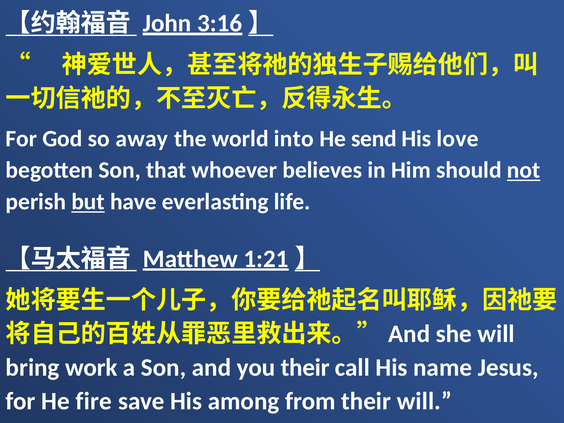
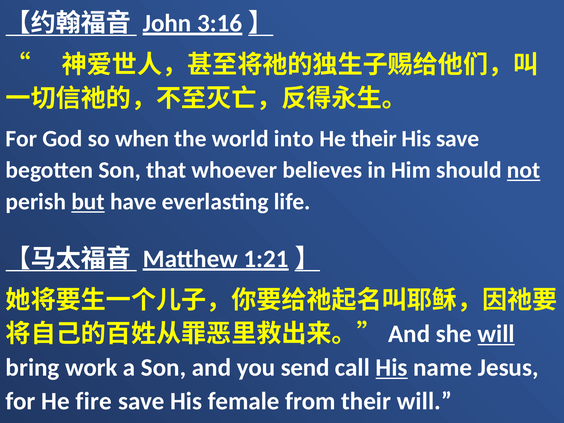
away: away -> when
He send: send -> their
His love: love -> save
will at (496, 334) underline: none -> present
you their: their -> send
His at (392, 368) underline: none -> present
among: among -> female
